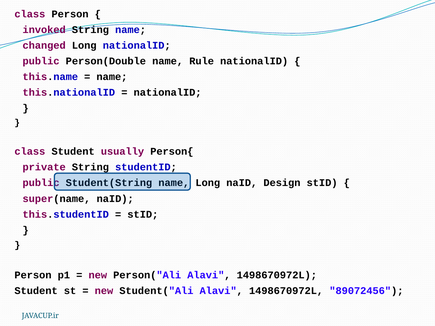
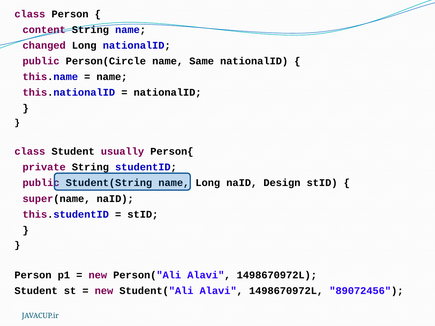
invoked: invoked -> content
Person(Double: Person(Double -> Person(Circle
Rule: Rule -> Same
